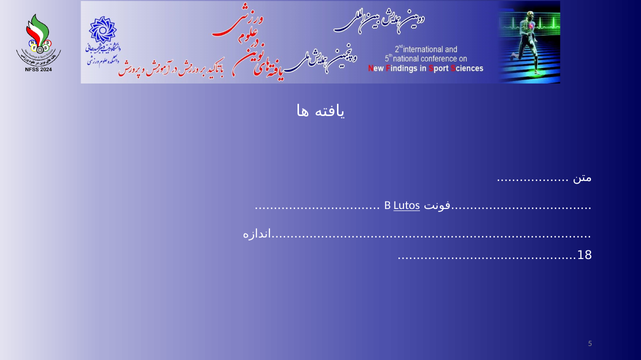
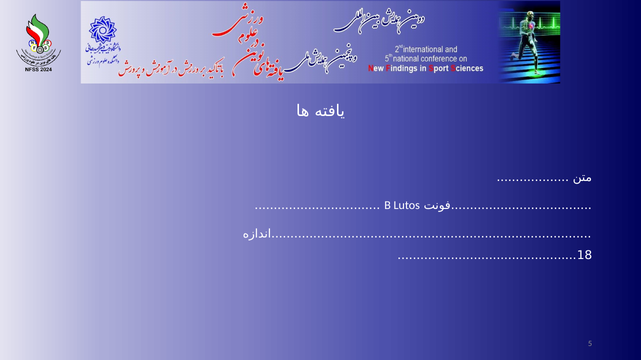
Lutos underline: present -> none
